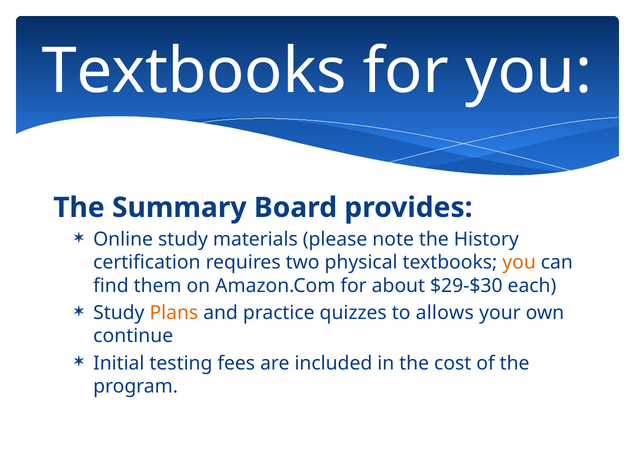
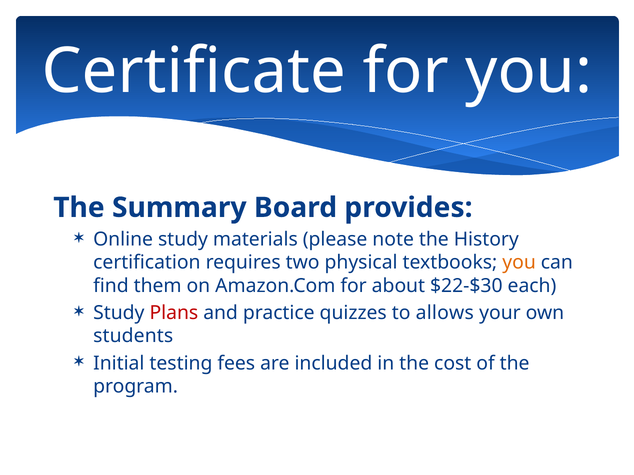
Textbooks at (194, 71): Textbooks -> Certificate
$29-$30: $29-$30 -> $22-$30
Plans colour: orange -> red
continue: continue -> students
